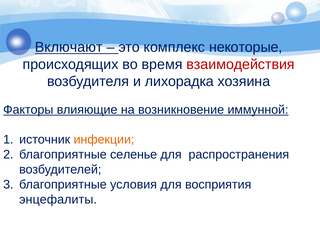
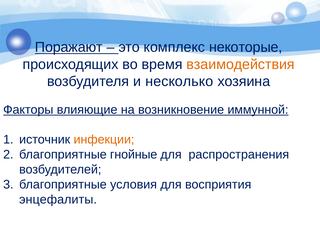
Включают: Включают -> Поражают
взаимодействия colour: red -> orange
лихорадка: лихорадка -> несколько
селенье: селенье -> гнойные
